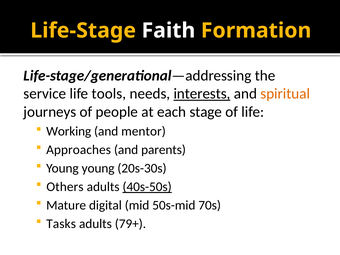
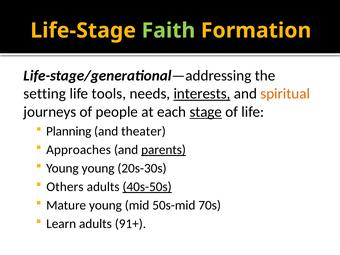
Faith colour: white -> light green
service: service -> setting
stage underline: none -> present
Working: Working -> Planning
mentor: mentor -> theater
parents underline: none -> present
Mature digital: digital -> young
Tasks: Tasks -> Learn
79+: 79+ -> 91+
